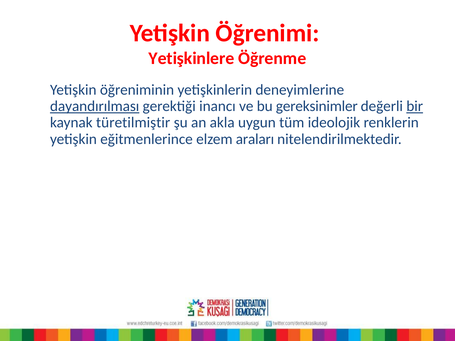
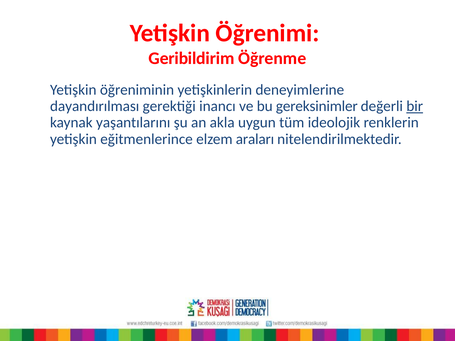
Yetişkinlere: Yetişkinlere -> Geribildirim
dayandırılması underline: present -> none
türetilmiştir: türetilmiştir -> yaşantılarını
